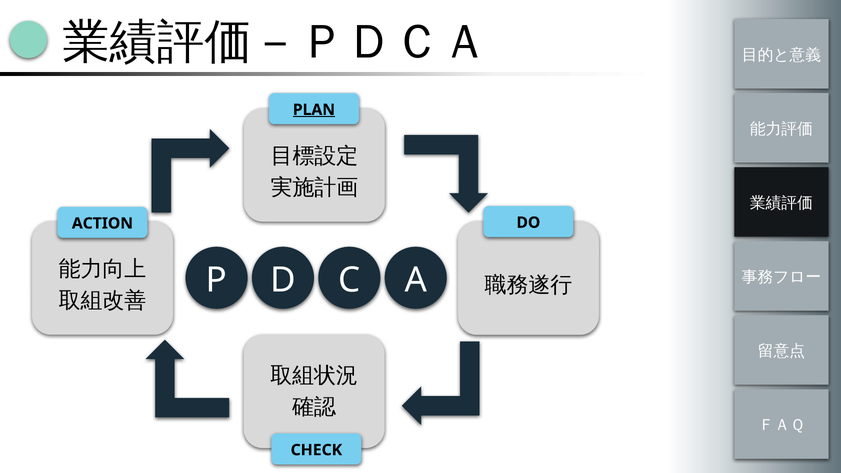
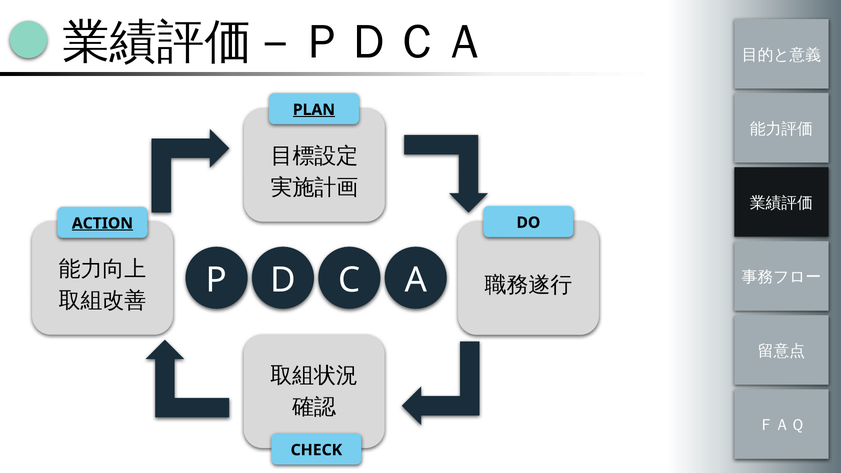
ACTION underline: none -> present
